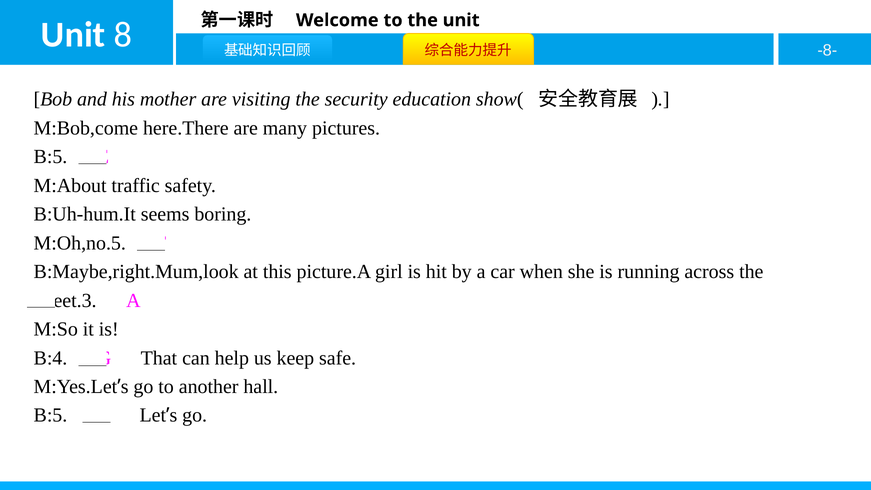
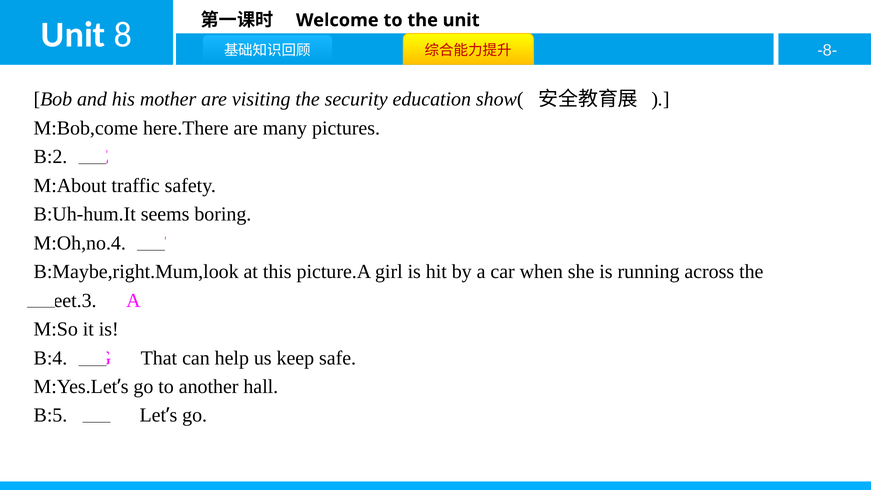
B:5 at (50, 157): B:5 -> B:2
M:Oh,no.5: M:Oh,no.5 -> M:Oh,no.4
